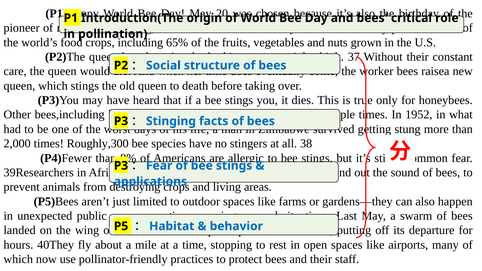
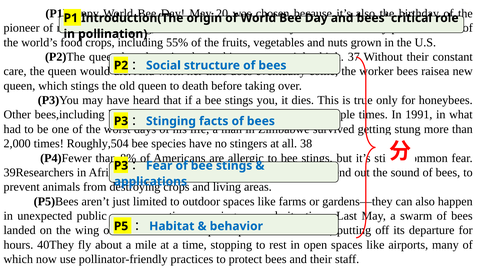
65%: 65% -> 55%
1952: 1952 -> 1991
Roughly,300: Roughly,300 -> Roughly,504
